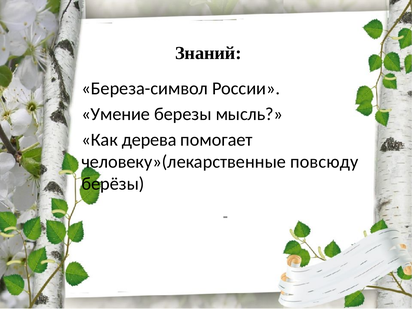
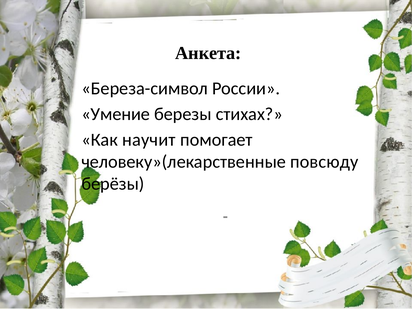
Знаний: Знаний -> Анкета
мысль: мысль -> стихах
дерева: дерева -> научит
